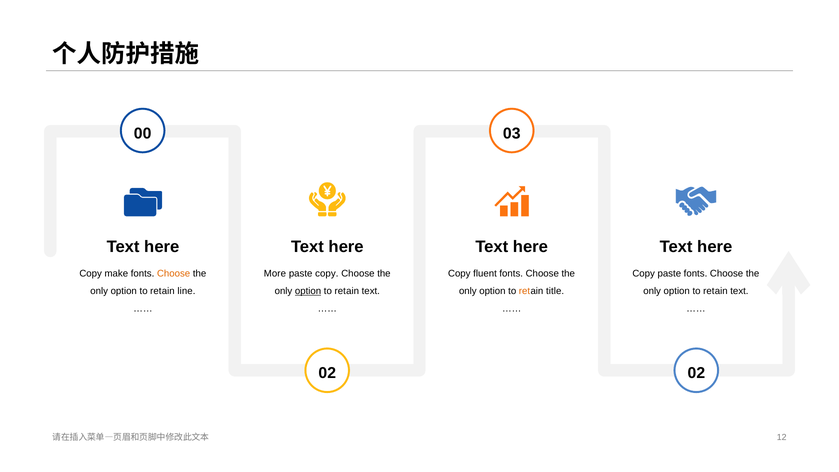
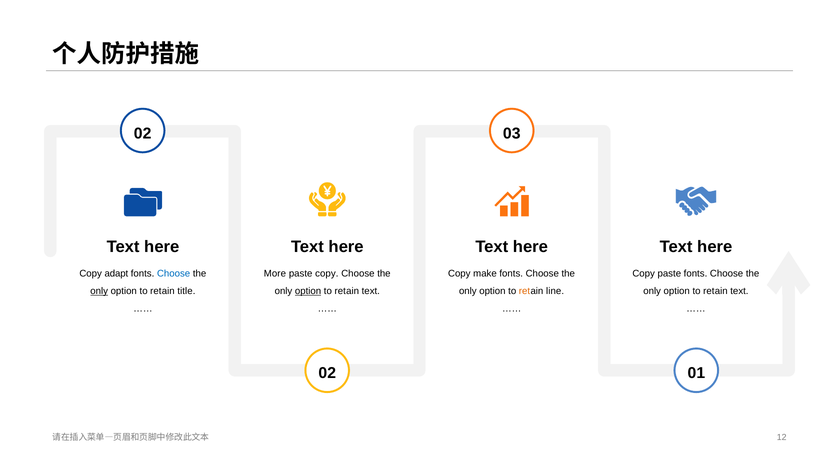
0 at (147, 133): 0 -> 2
make: make -> adapt
Choose at (174, 274) colour: orange -> blue
fluent: fluent -> make
only at (99, 291) underline: none -> present
line: line -> title
title: title -> line
2 0 2: 2 -> 1
